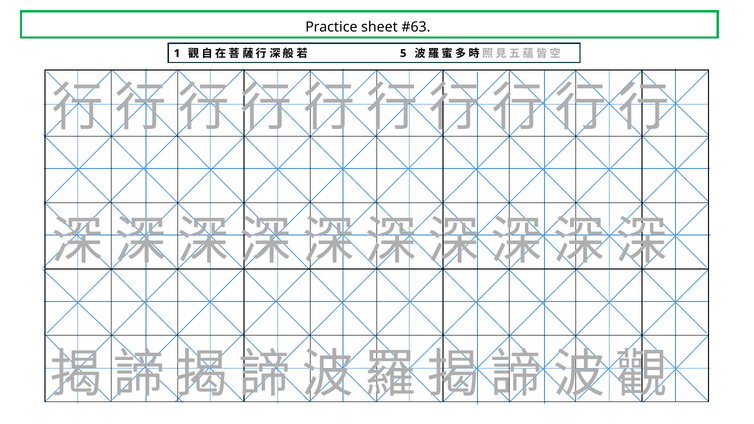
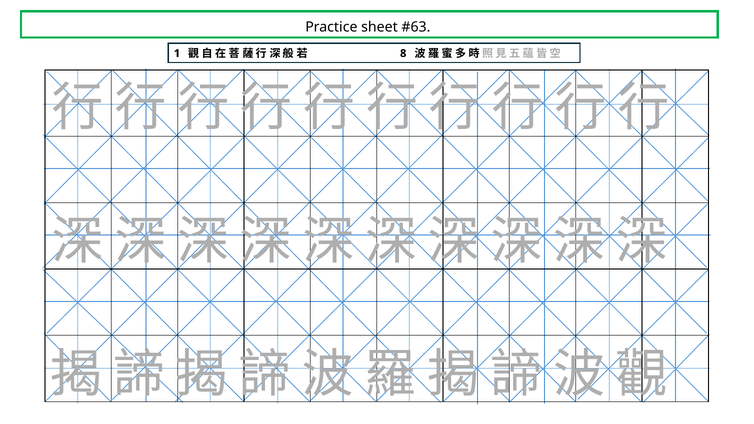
5: 5 -> 8
